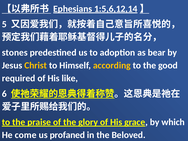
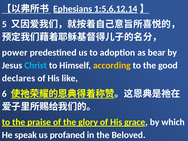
stones: stones -> power
Christ colour: yellow -> light blue
required: required -> declares
come: come -> speak
